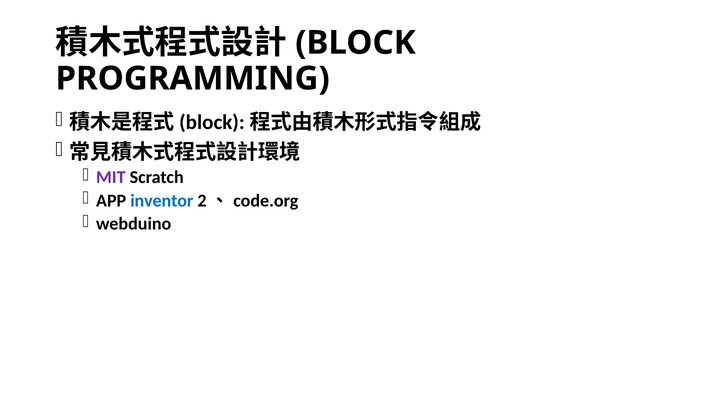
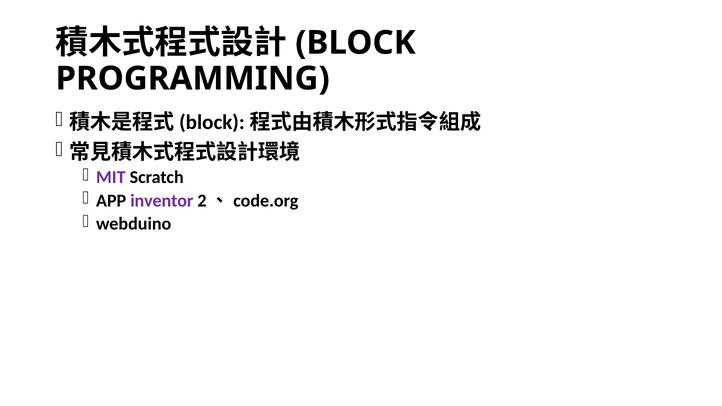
inventor colour: blue -> purple
